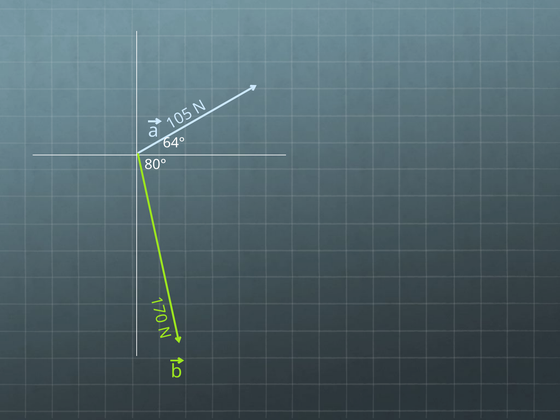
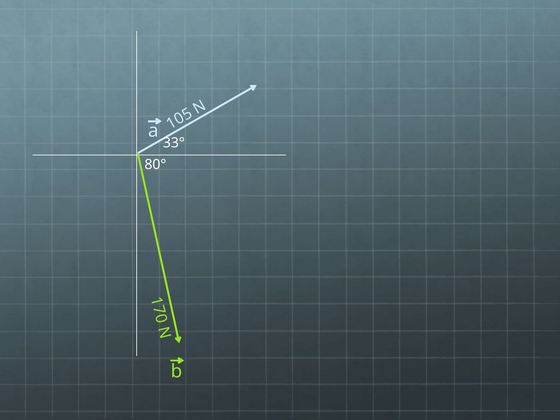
64°: 64° -> 33°
